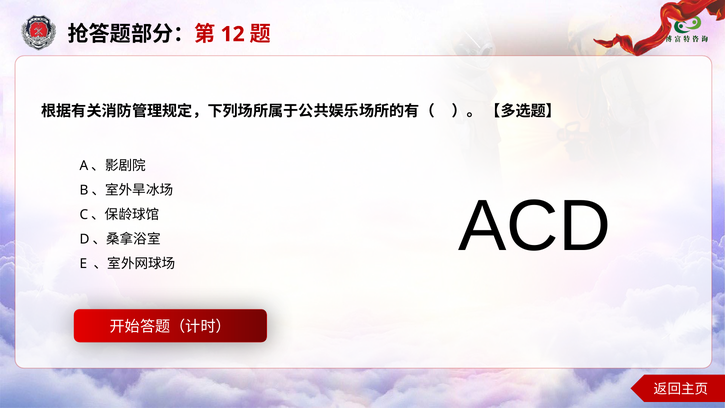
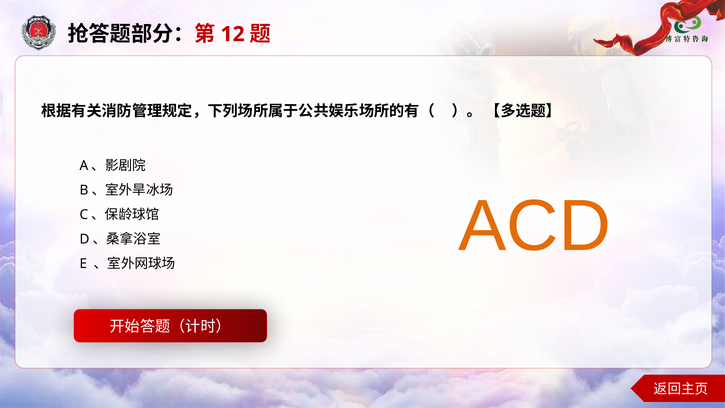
ACD colour: black -> orange
